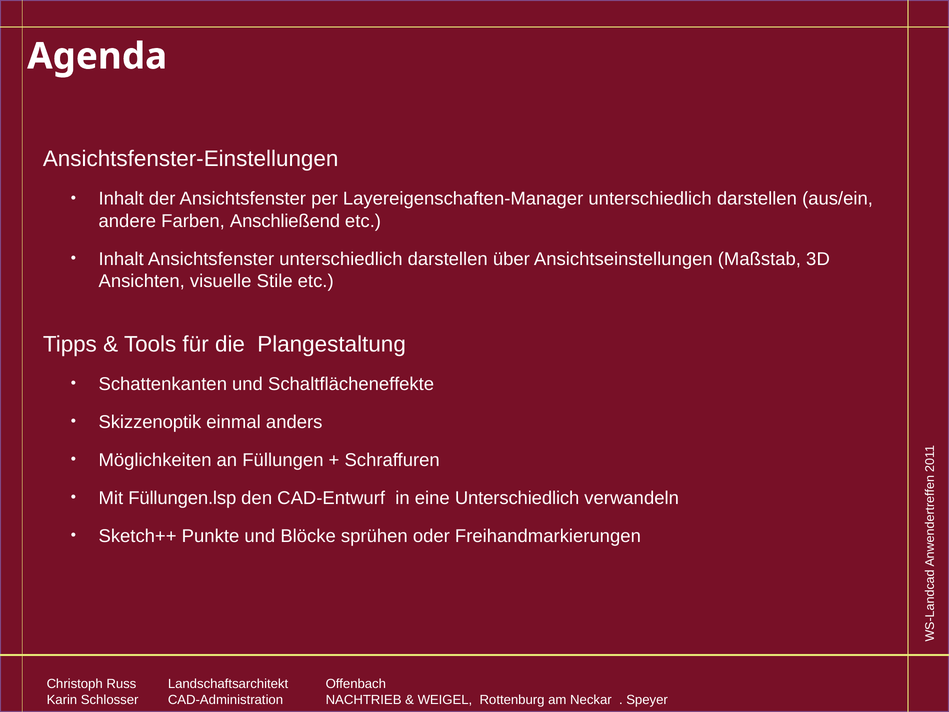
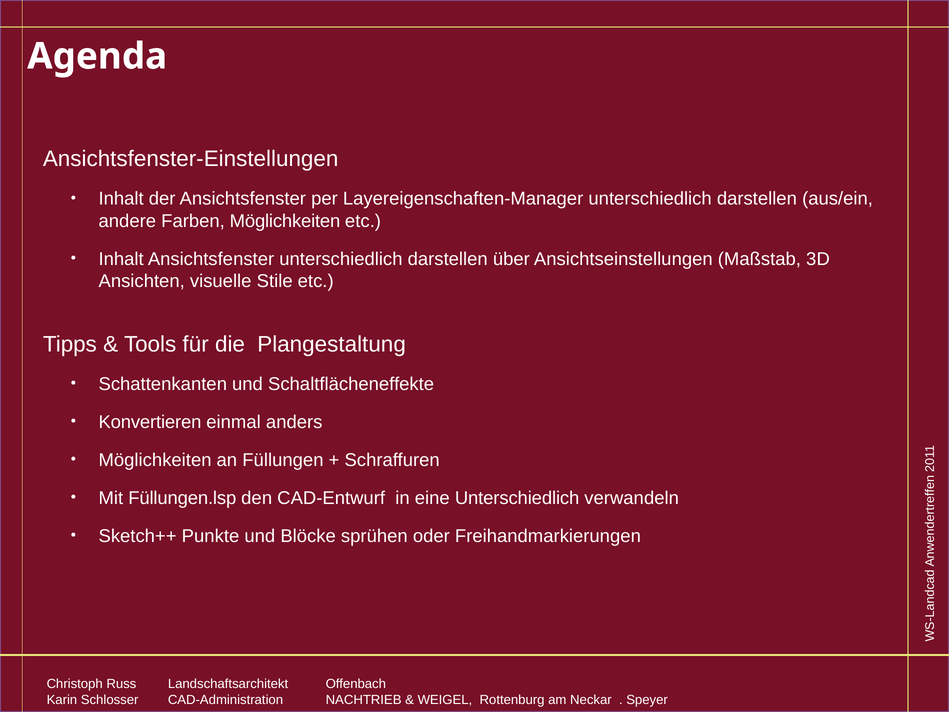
Farben Anschließend: Anschließend -> Möglichkeiten
Skizzenoptik: Skizzenoptik -> Konvertieren
